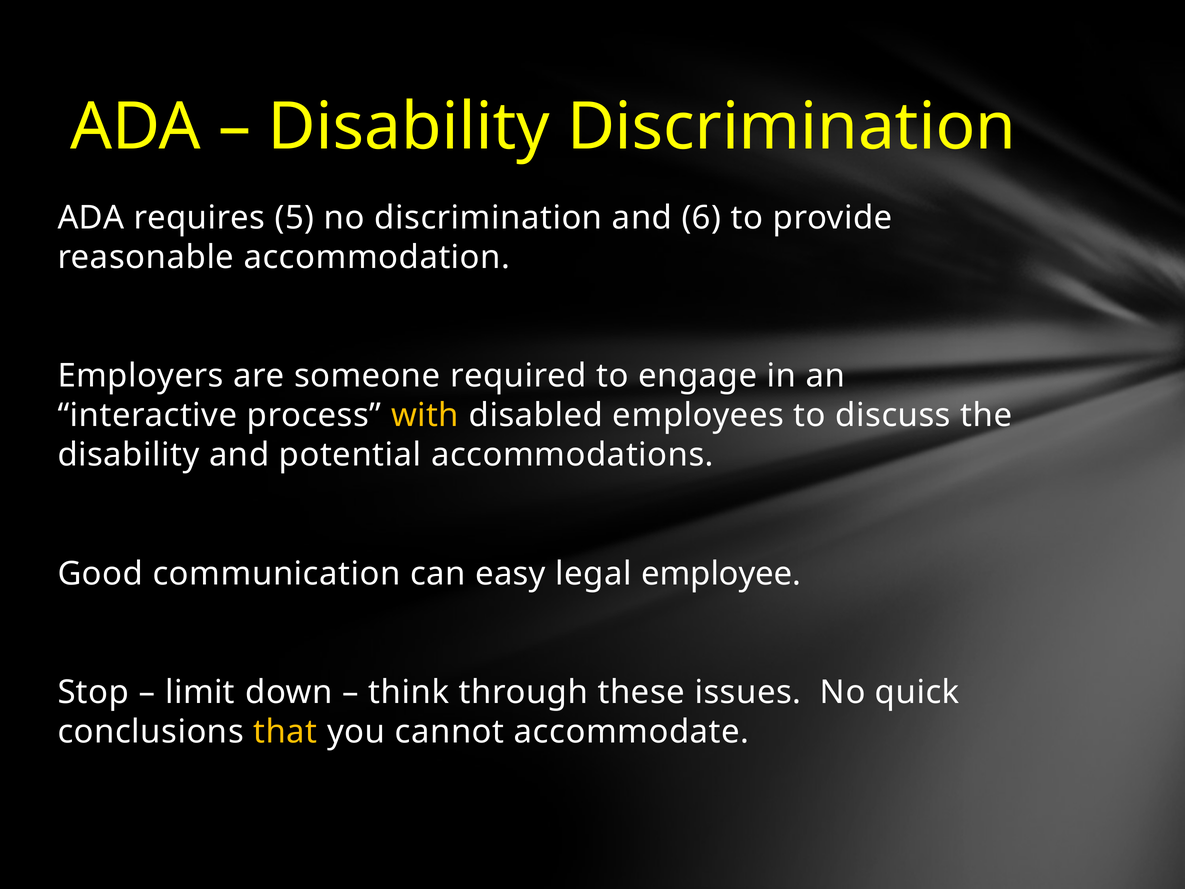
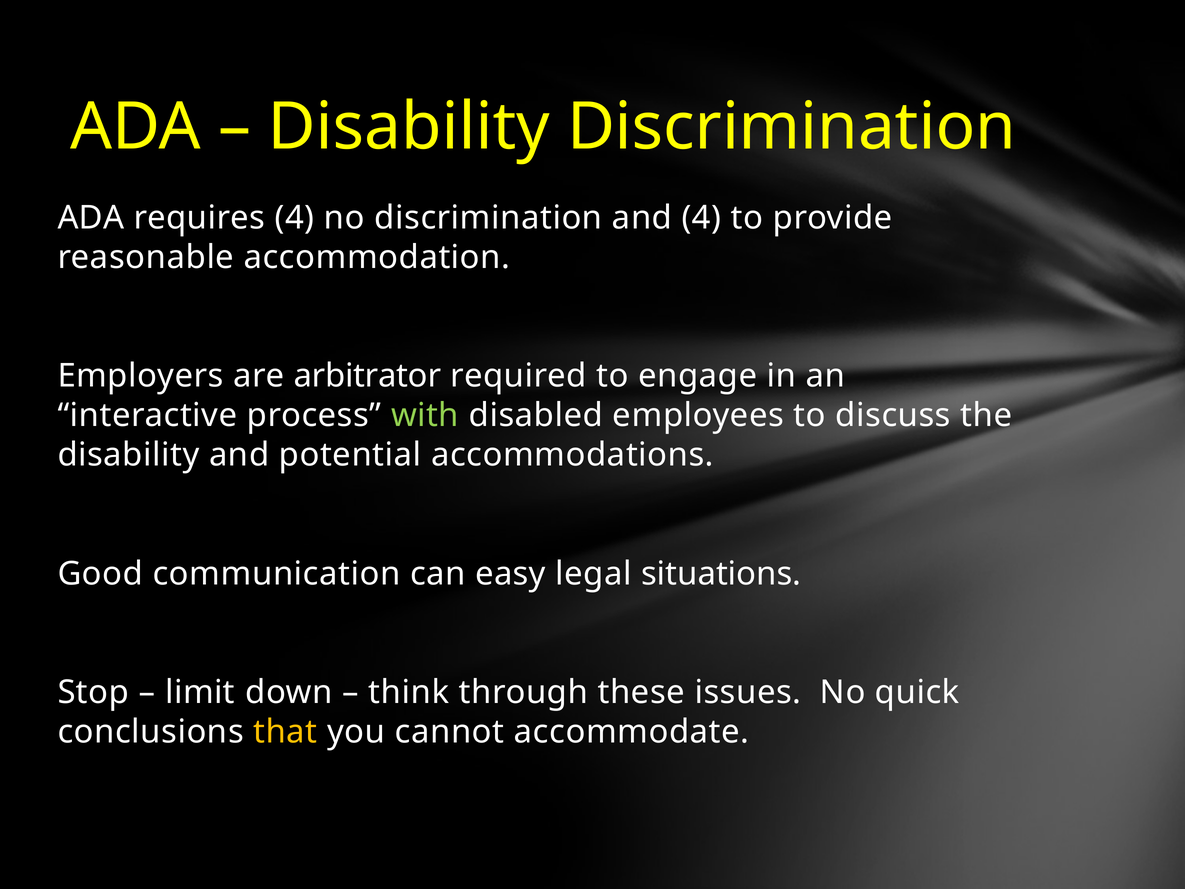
requires 5: 5 -> 4
and 6: 6 -> 4
someone: someone -> arbitrator
with colour: yellow -> light green
employee: employee -> situations
